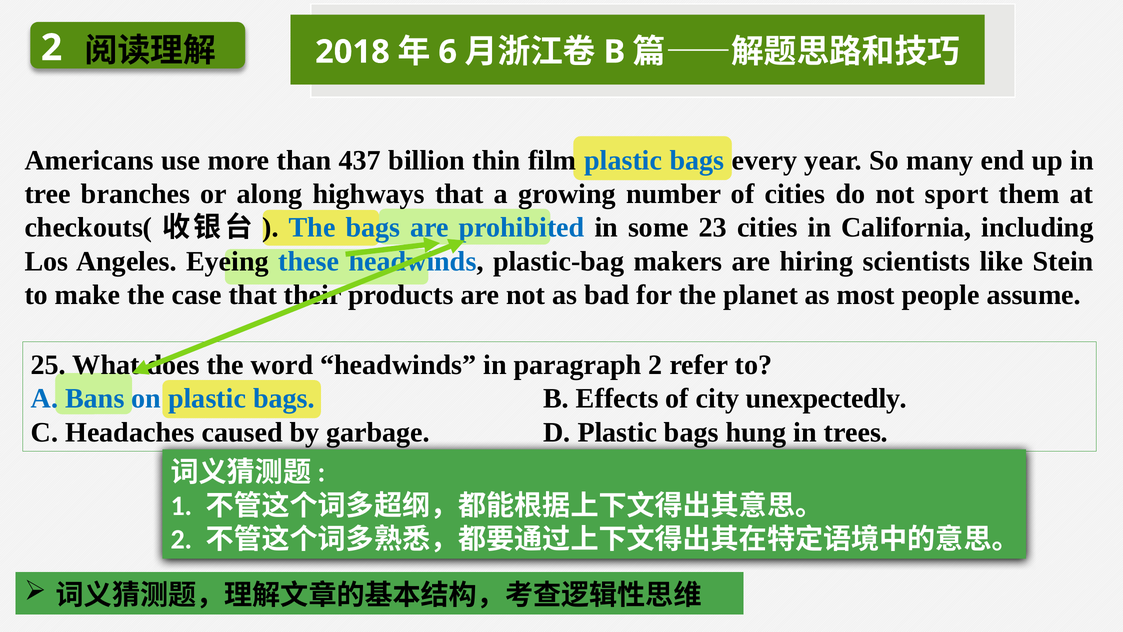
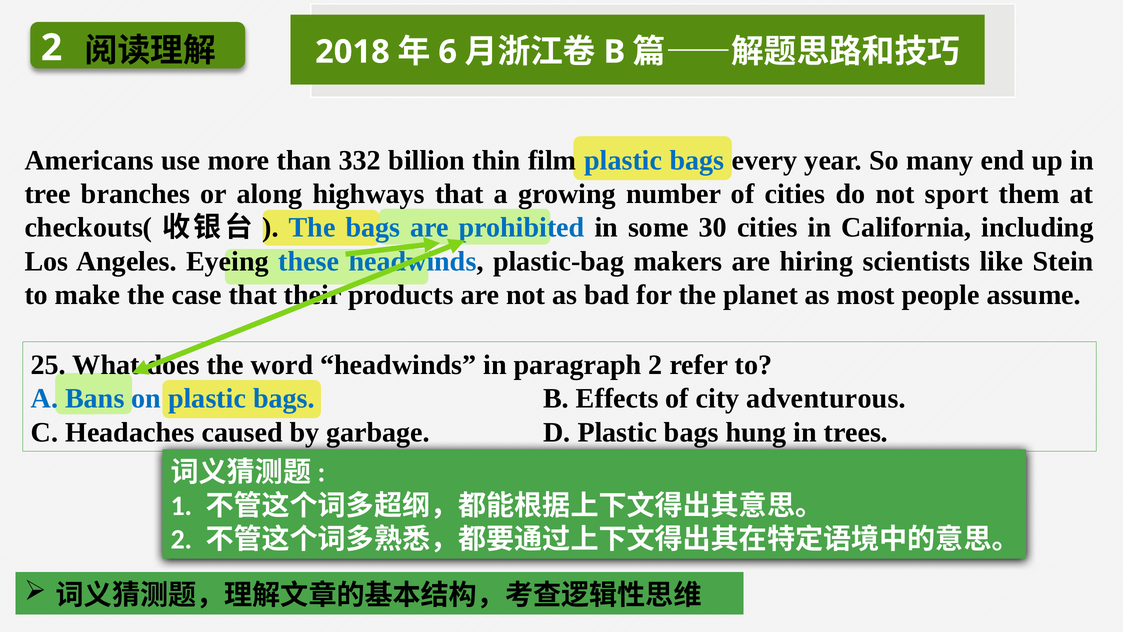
437: 437 -> 332
23: 23 -> 30
unexpectedly: unexpectedly -> adventurous
